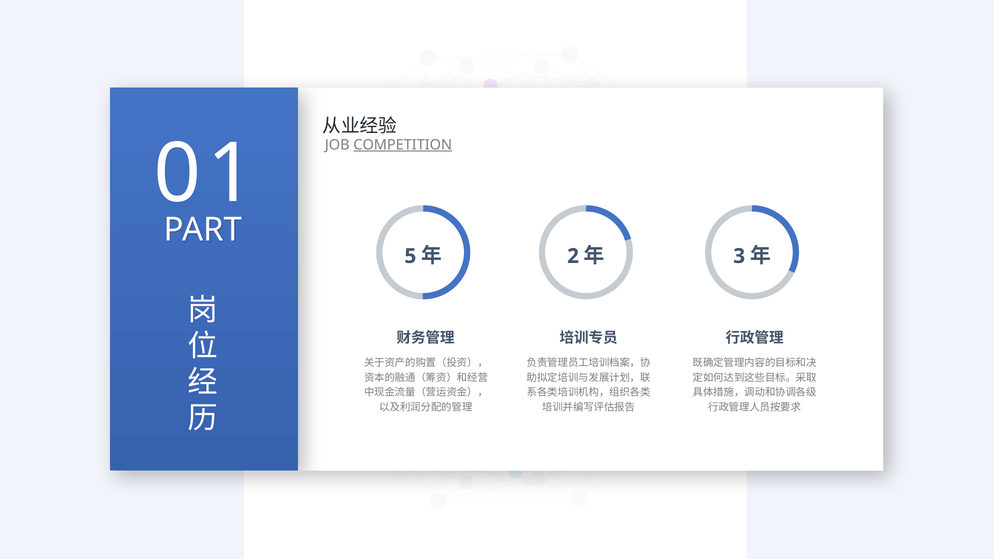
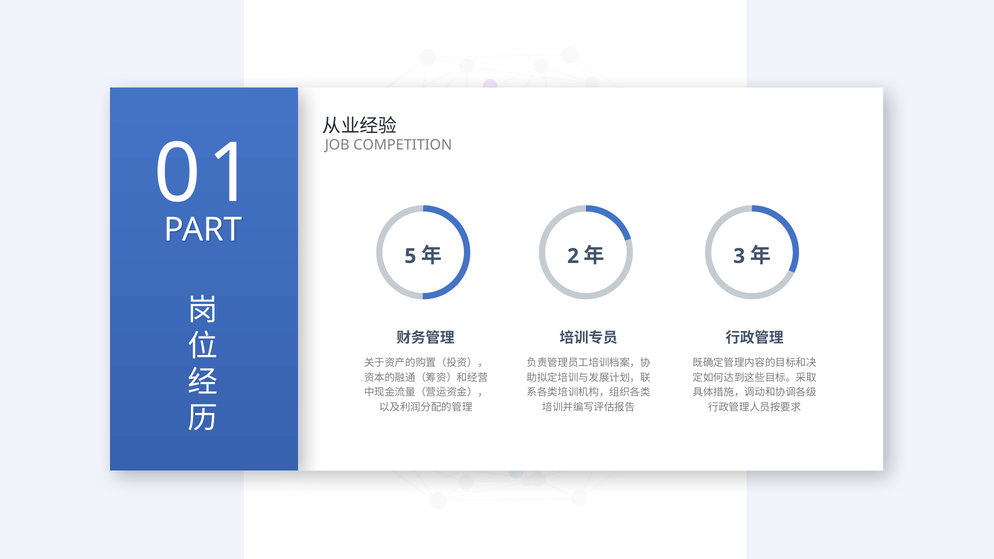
COMPETITION underline: present -> none
